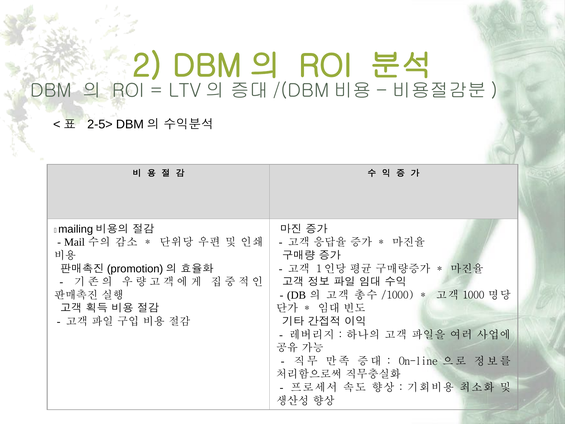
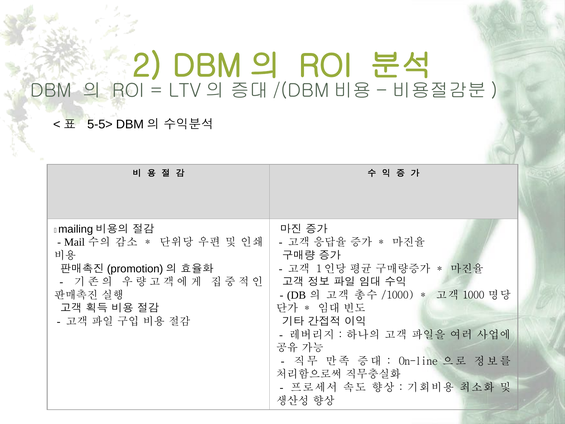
2-5>: 2-5> -> 5-5>
